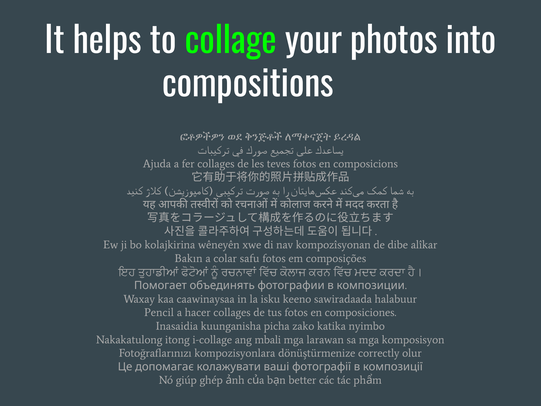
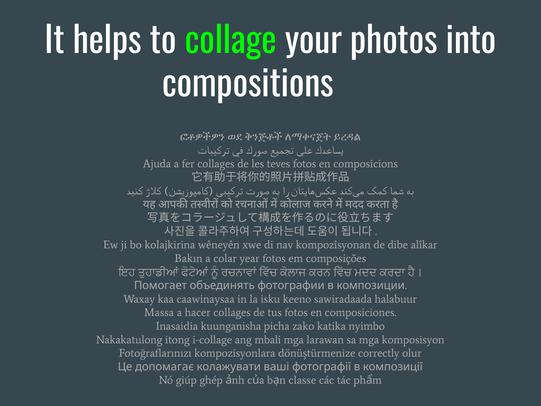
safu: safu -> year
Pencil: Pencil -> Massa
better: better -> classe
